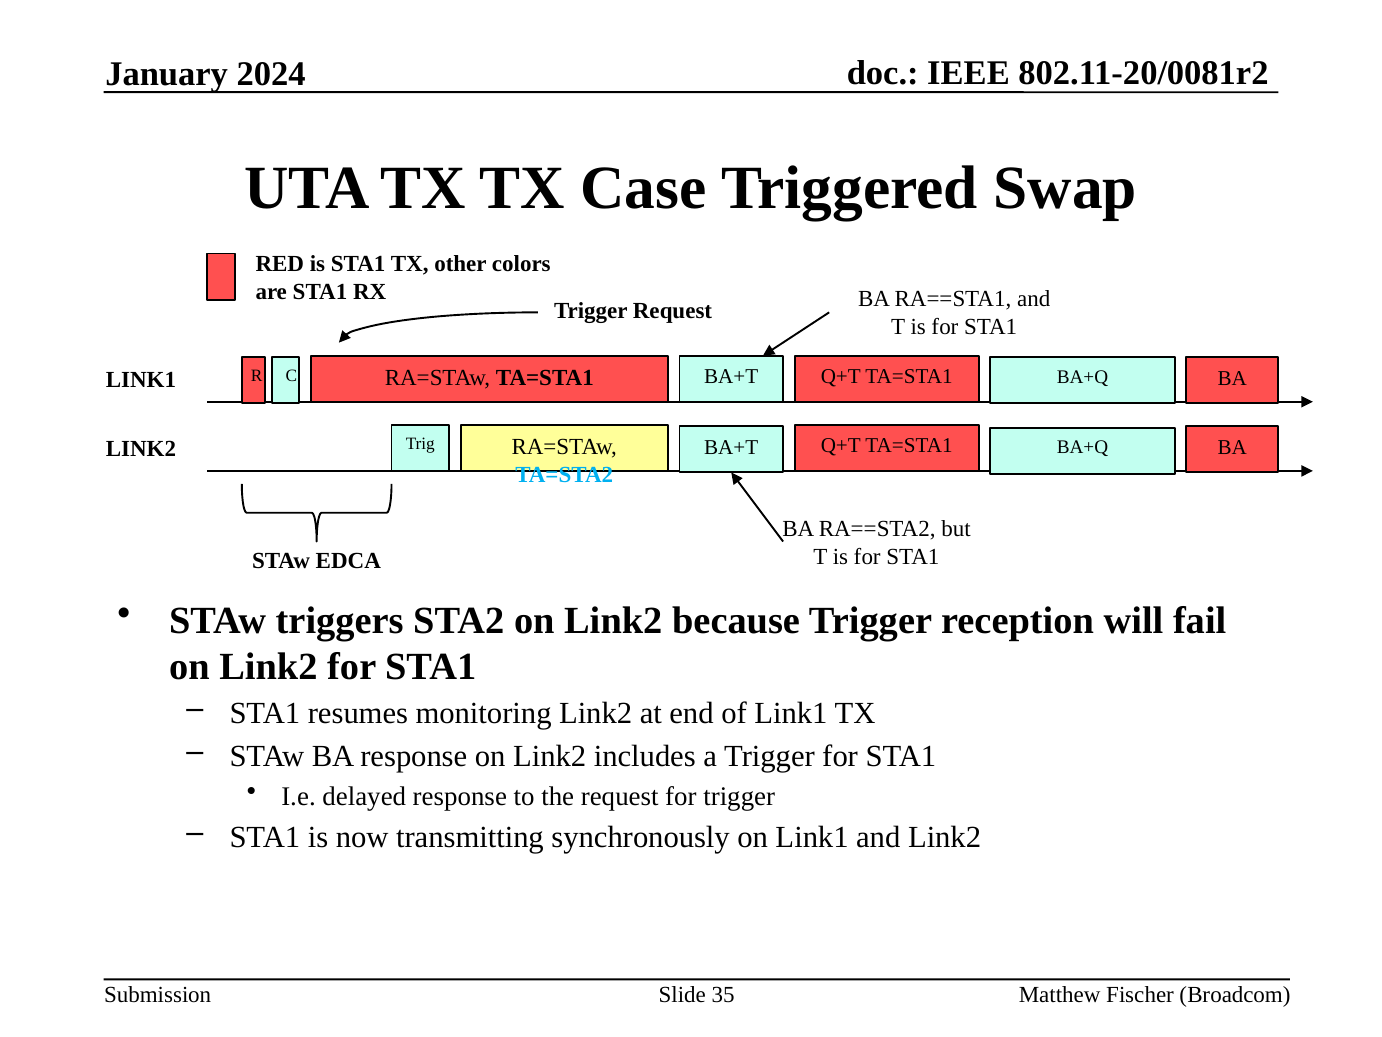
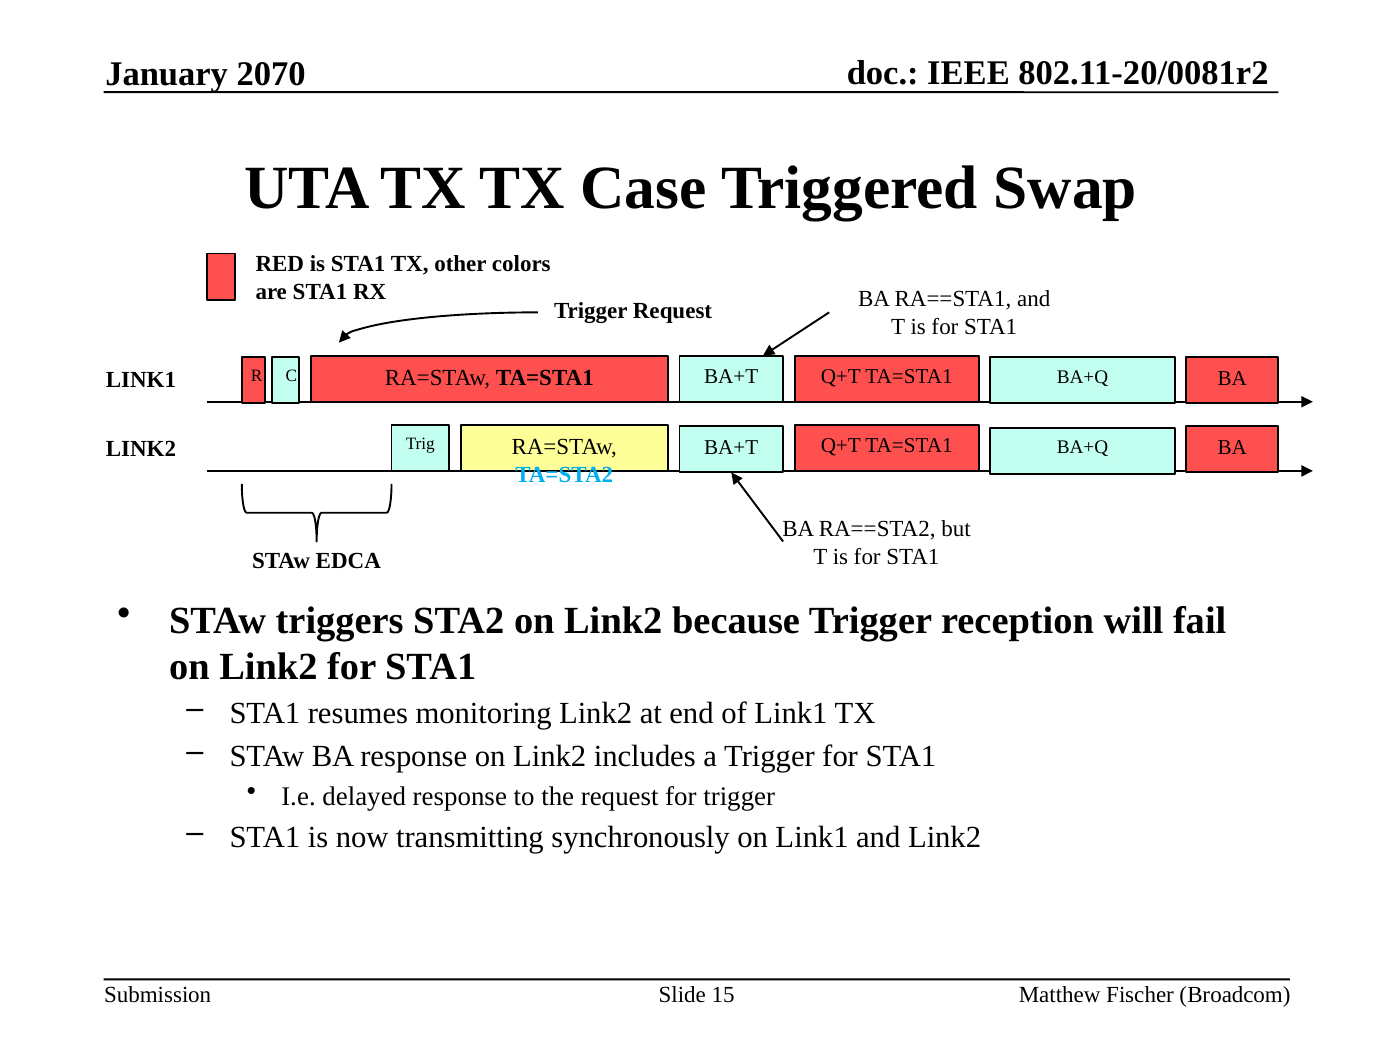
2024: 2024 -> 2070
35: 35 -> 15
